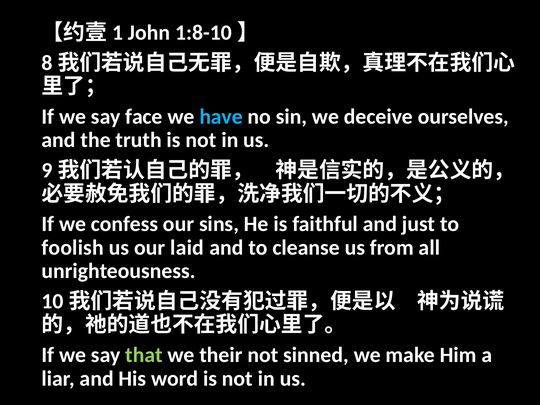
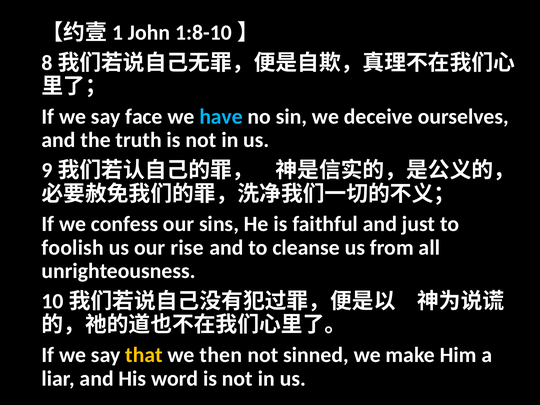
laid: laid -> rise
that colour: light green -> yellow
their: their -> then
